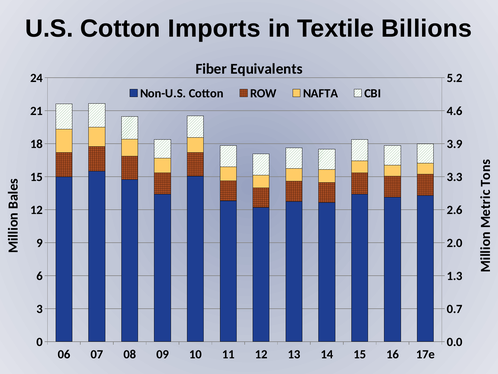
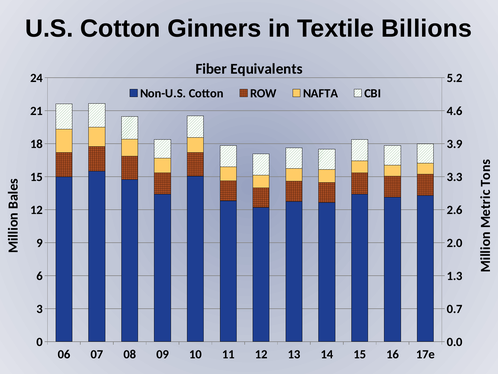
Imports: Imports -> Ginners
